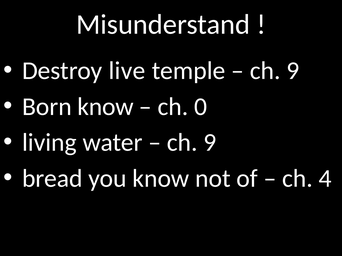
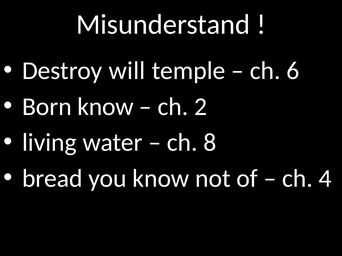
live: live -> will
9 at (293, 71): 9 -> 6
0: 0 -> 2
9 at (210, 143): 9 -> 8
